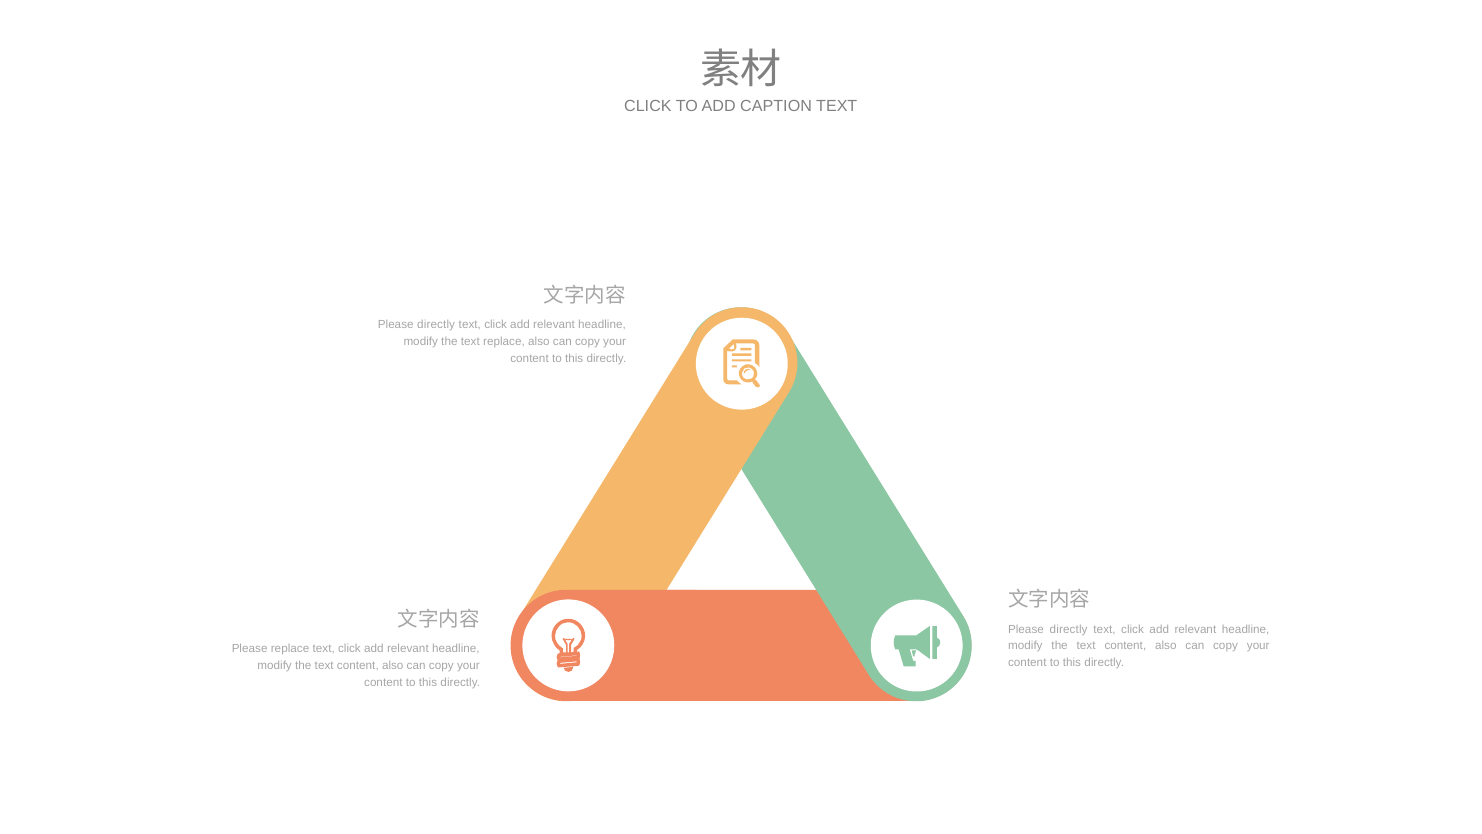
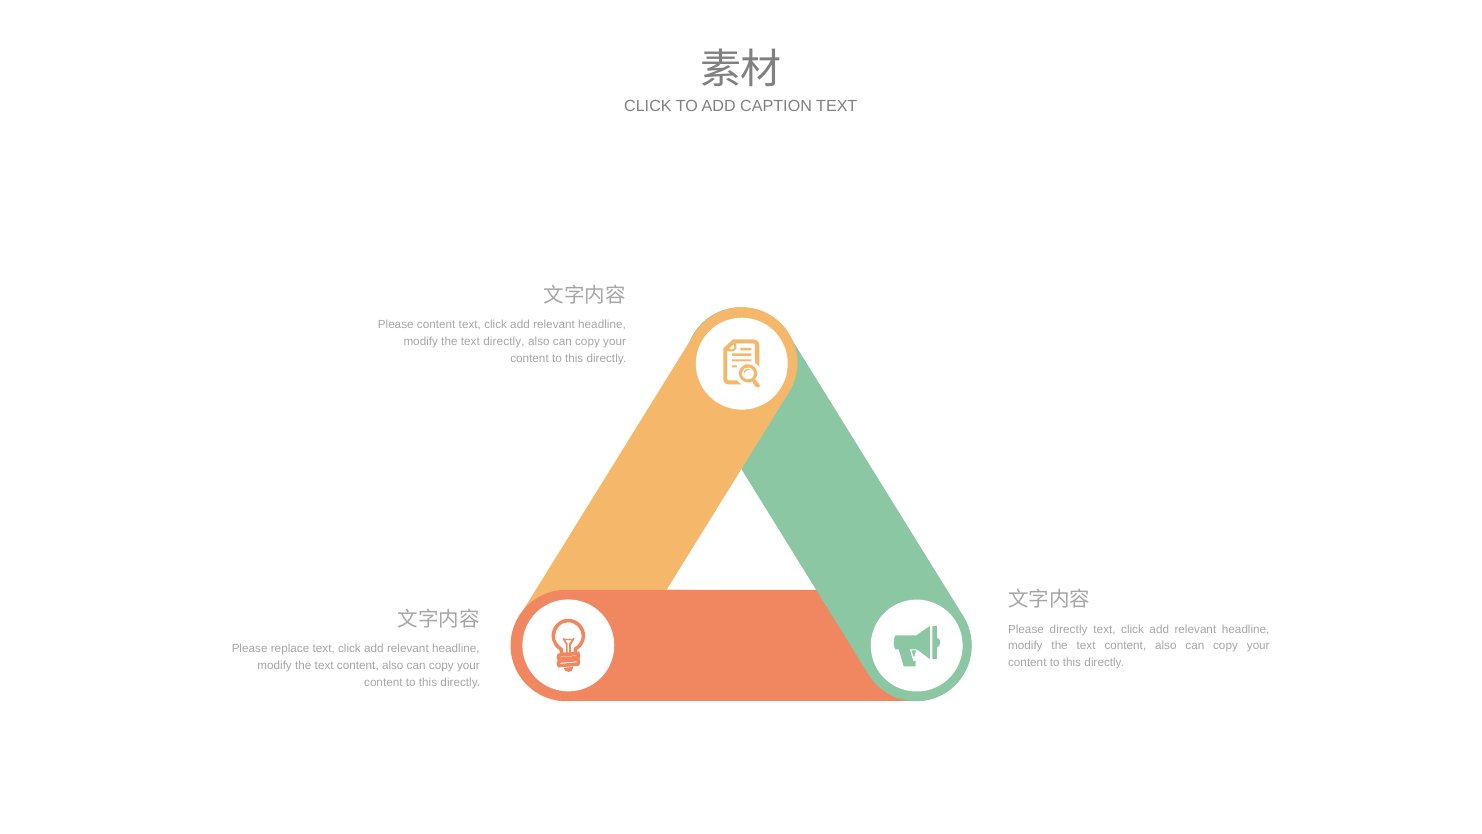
directly at (436, 324): directly -> content
text replace: replace -> directly
